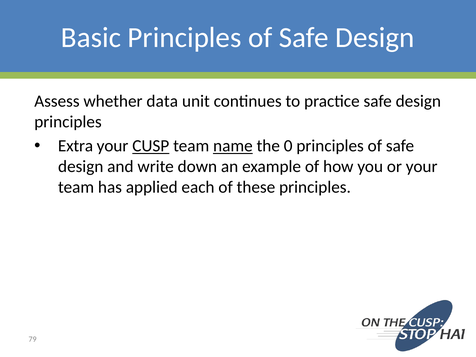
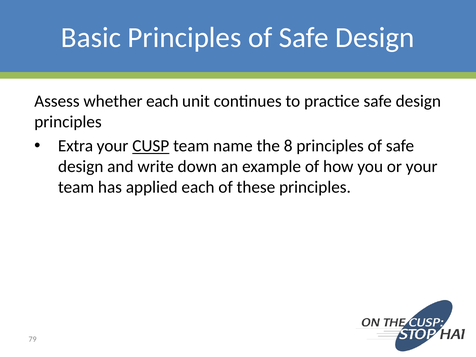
whether data: data -> each
name underline: present -> none
0: 0 -> 8
